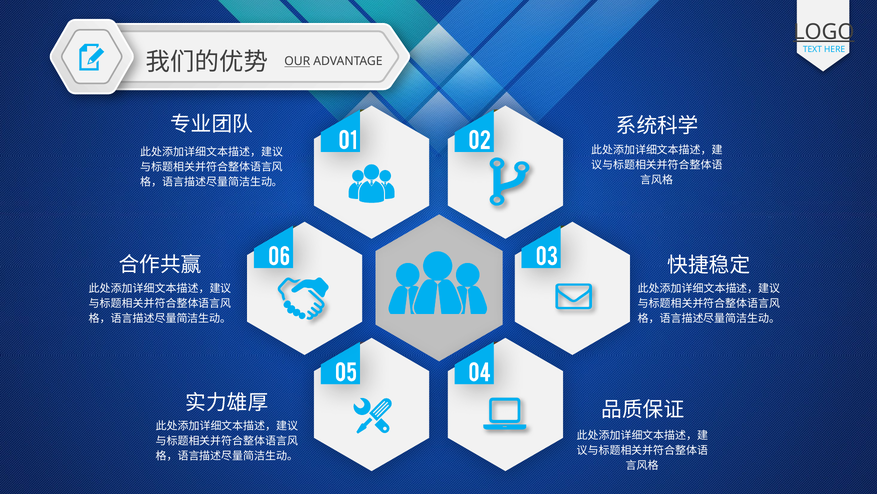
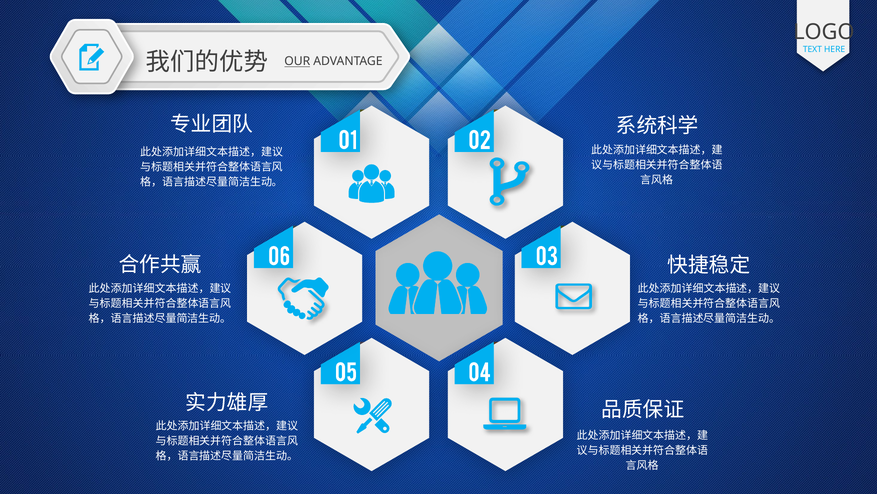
LOGO underline: present -> none
